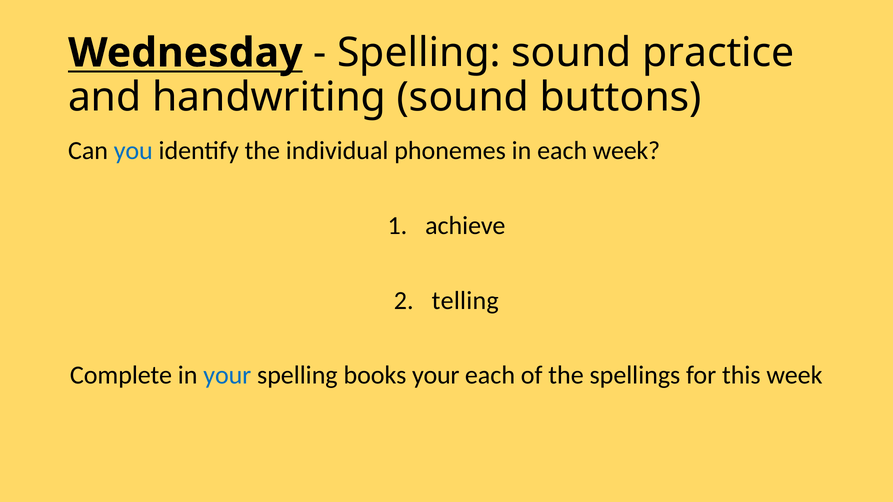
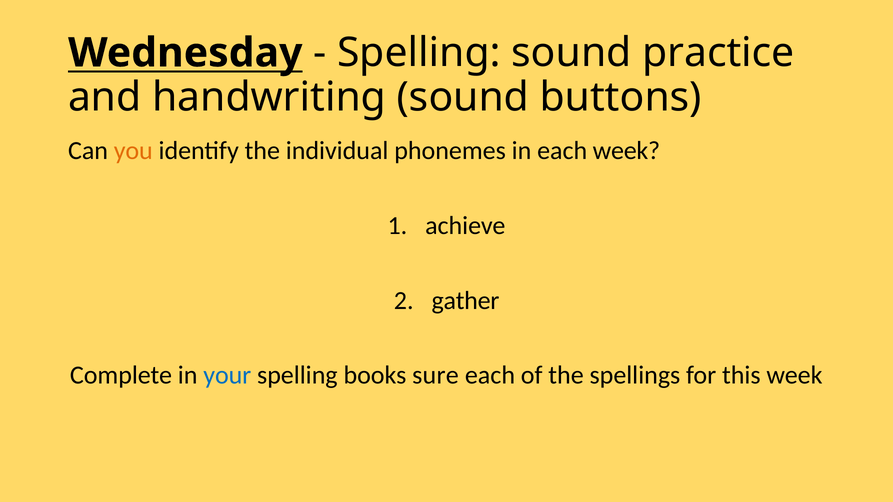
you colour: blue -> orange
telling: telling -> gather
books your: your -> sure
